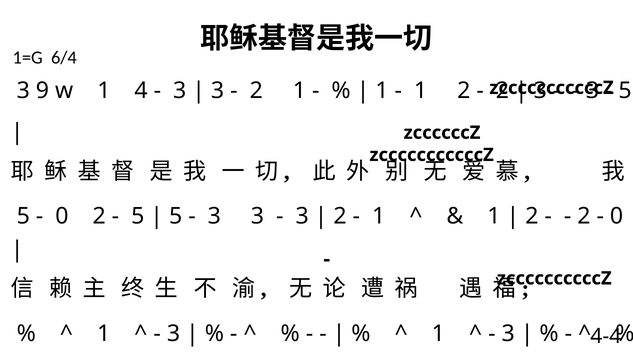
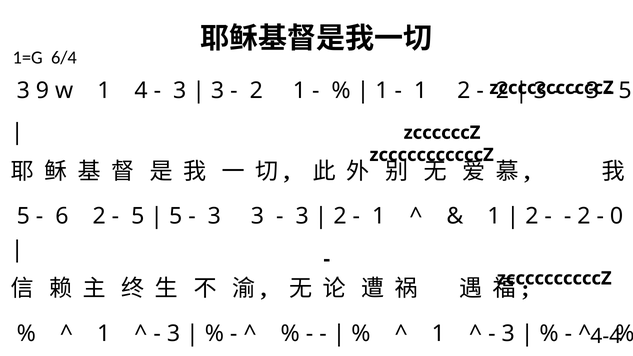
0 at (62, 216): 0 -> 6
